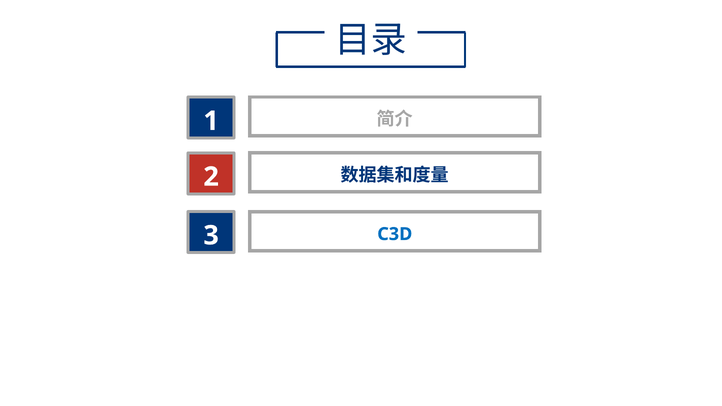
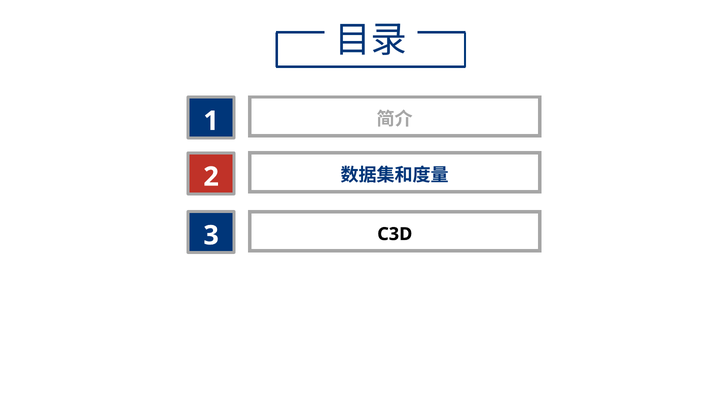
C3D colour: blue -> black
